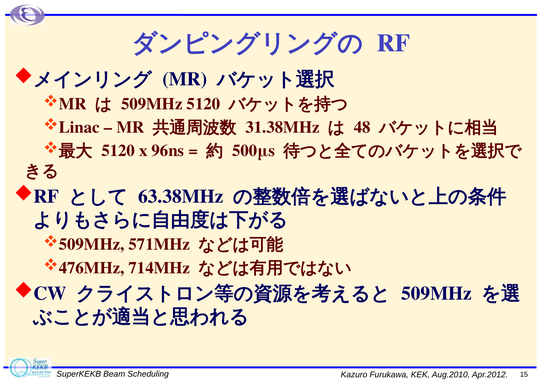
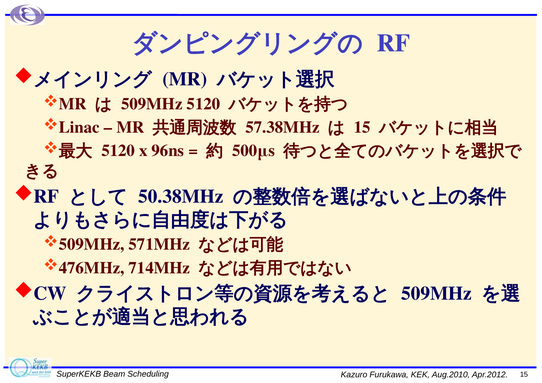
31.38MHz: 31.38MHz -> 57.38MHz
48 at (362, 128): 48 -> 15
63.38MHz: 63.38MHz -> 50.38MHz
